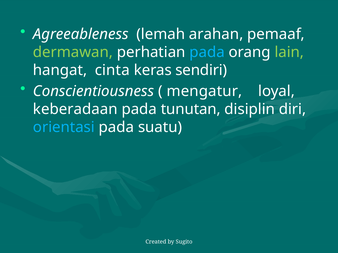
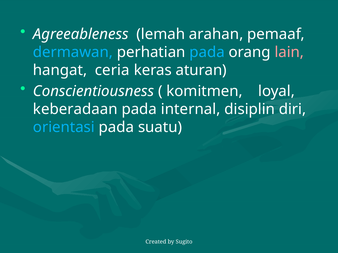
dermawan colour: light green -> light blue
lain colour: light green -> pink
cinta: cinta -> ceria
sendiri: sendiri -> aturan
mengatur: mengatur -> komitmen
tunutan: tunutan -> internal
